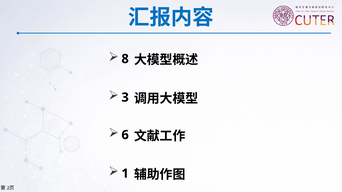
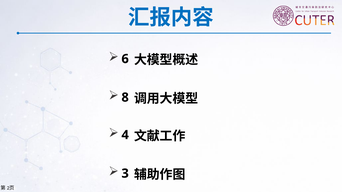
8: 8 -> 6
3: 3 -> 8
6: 6 -> 4
1: 1 -> 3
